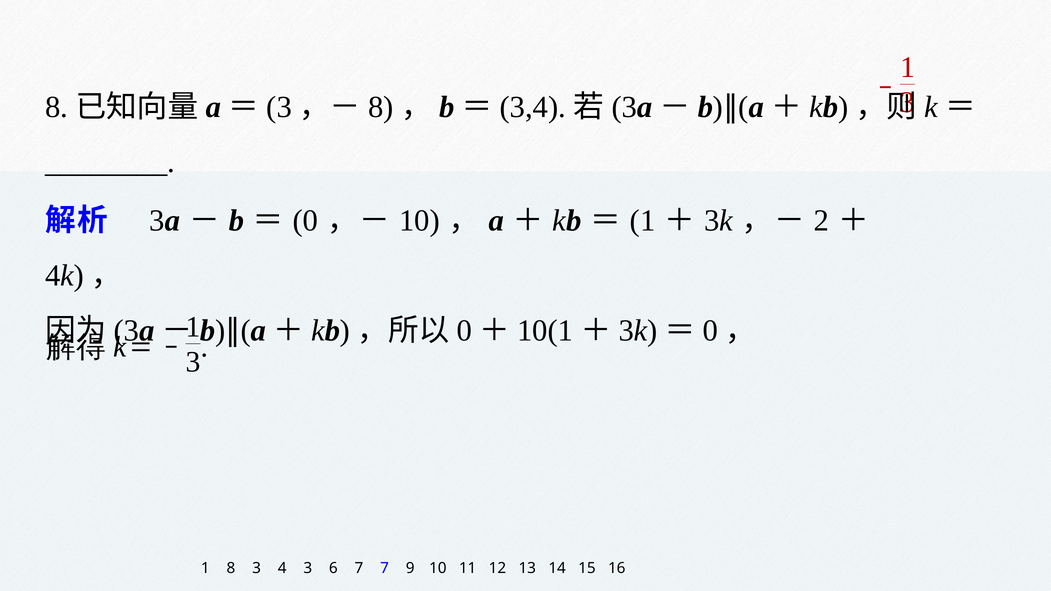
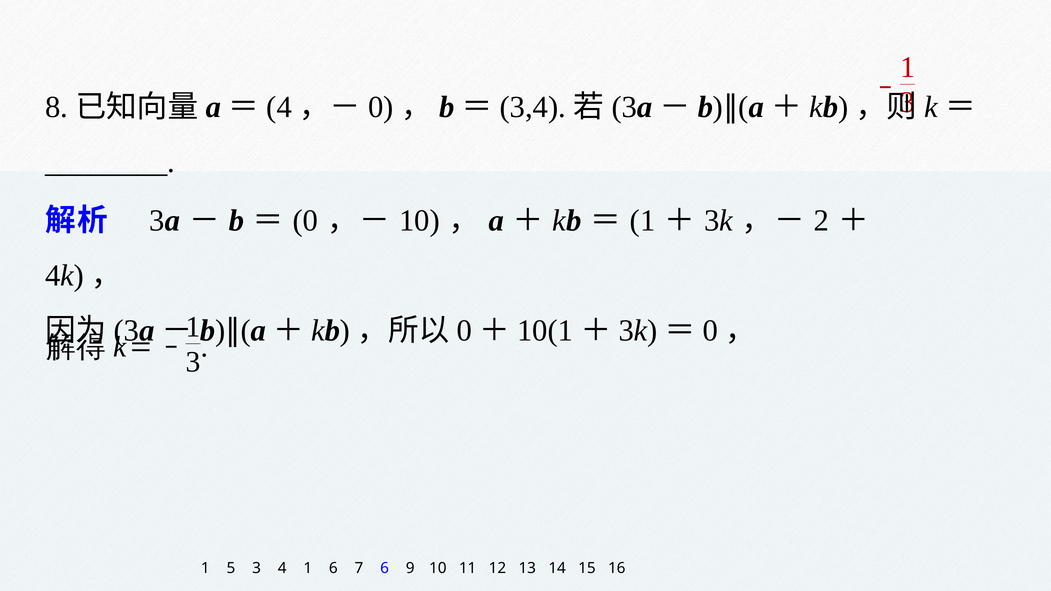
3 at (279, 107): 3 -> 4
8 at (381, 107): 8 -> 0
1 8: 8 -> 5
4 3: 3 -> 1
7 7: 7 -> 6
